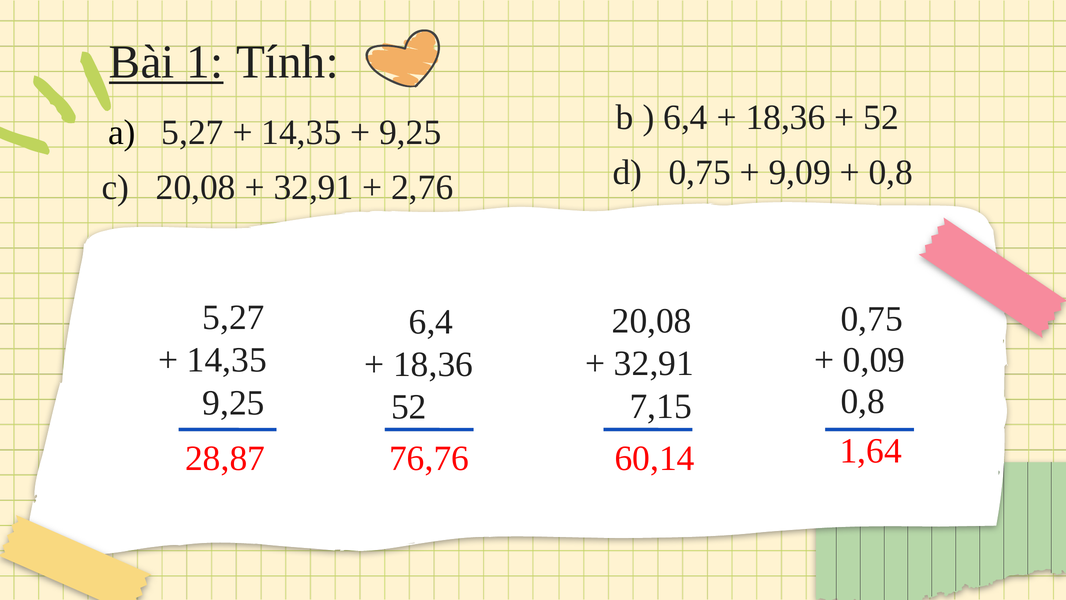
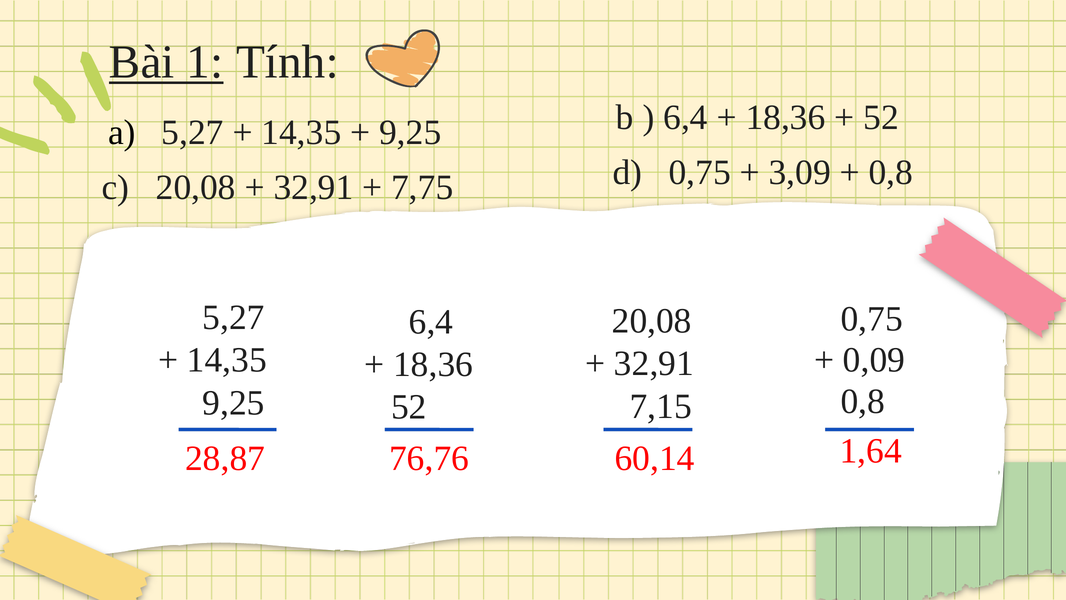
2,76: 2,76 -> 7,75
9,09: 9,09 -> 3,09
